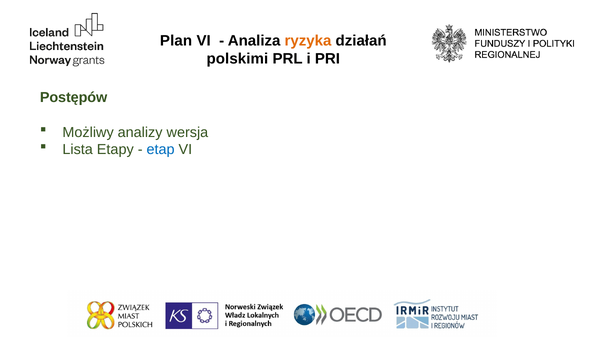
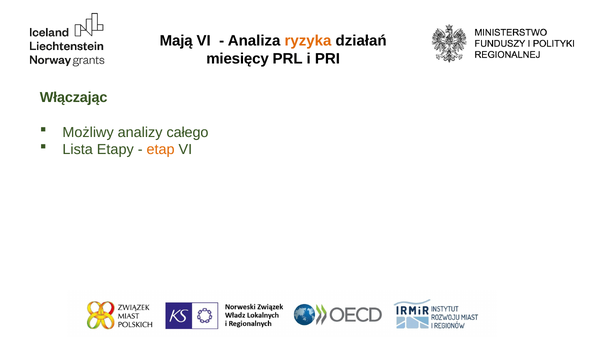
Plan: Plan -> Mają
polskimi: polskimi -> miesięcy
Postępów: Postępów -> Włączając
wersja: wersja -> całego
etap colour: blue -> orange
